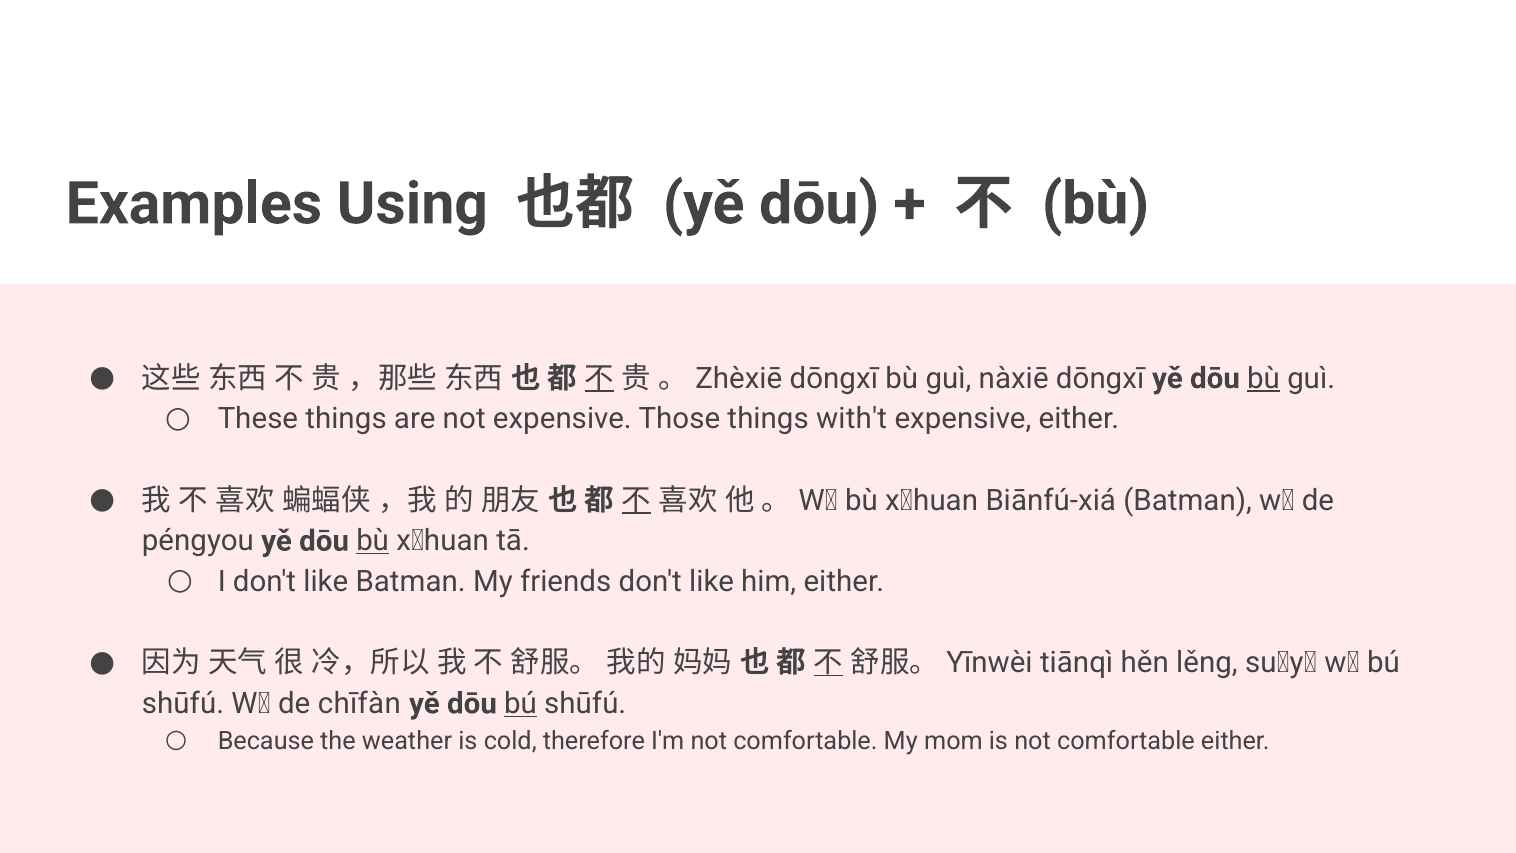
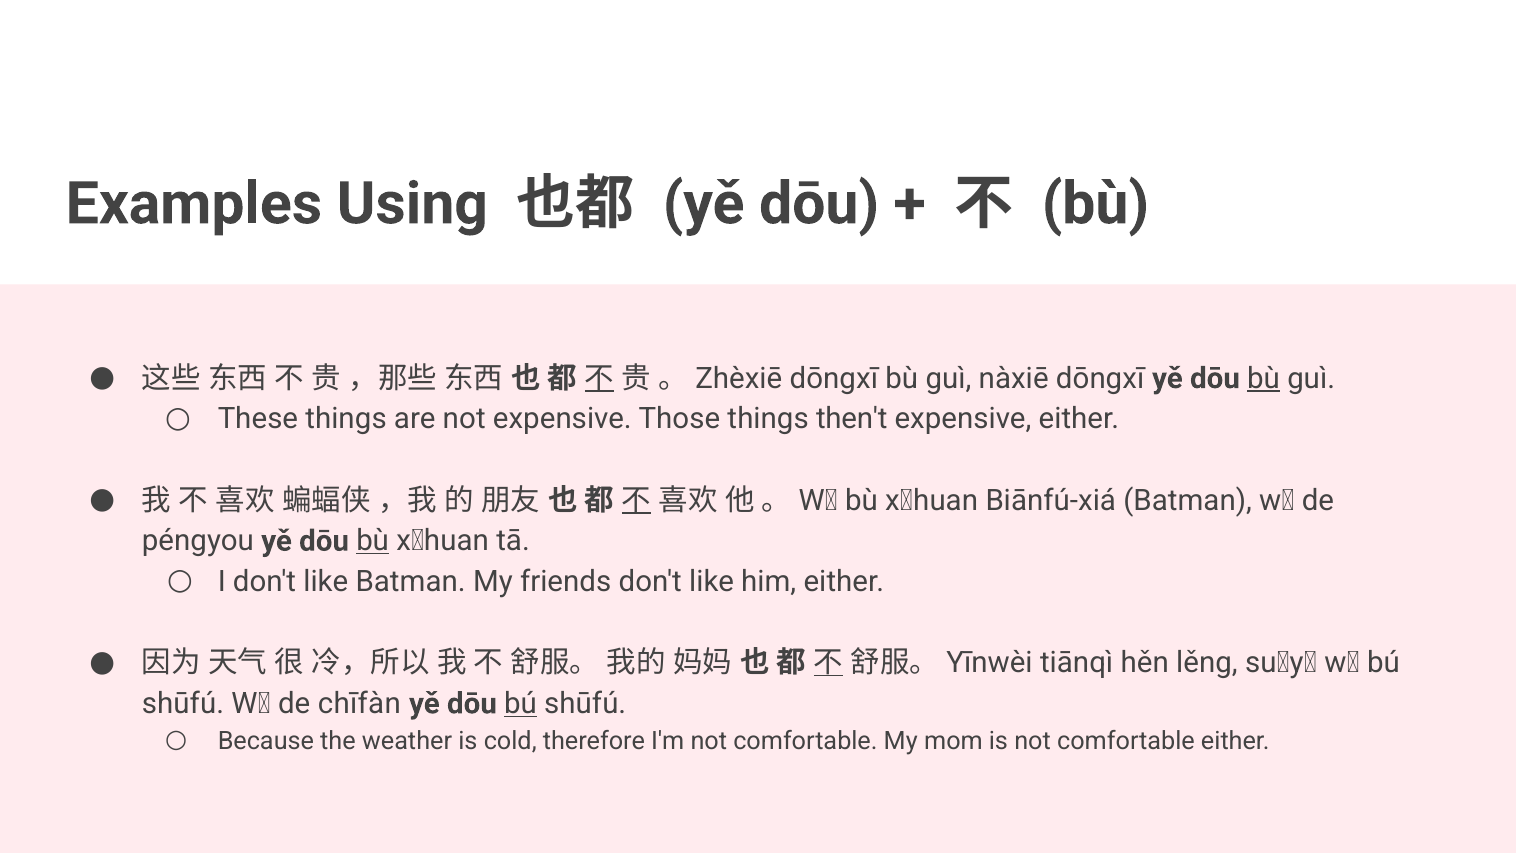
with't: with't -> then't
